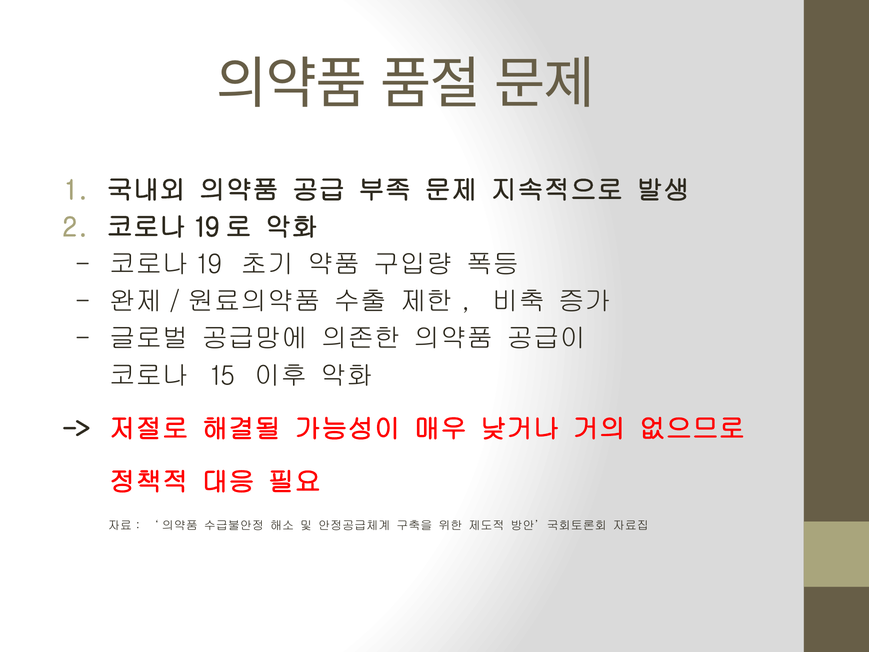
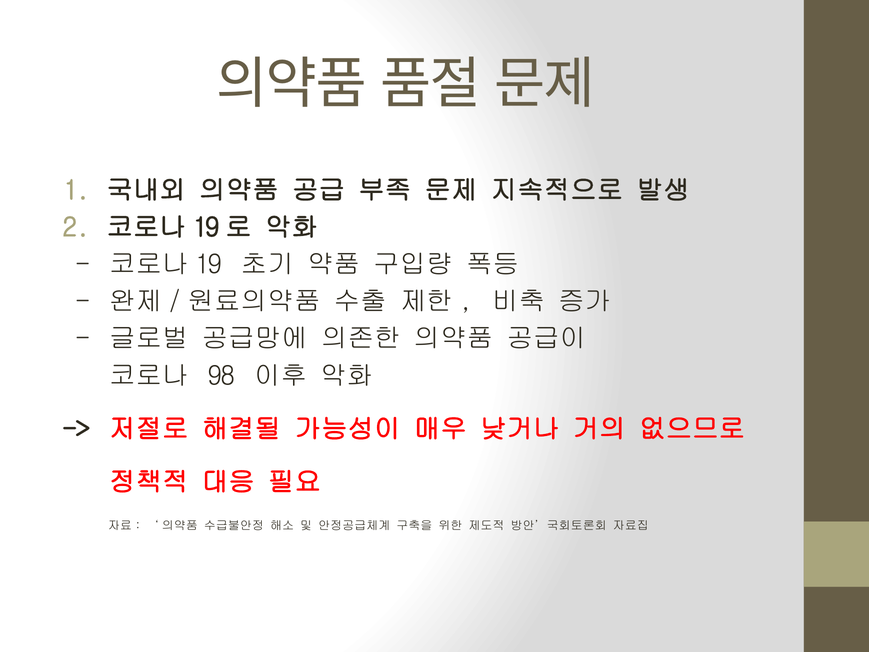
15: 15 -> 98
